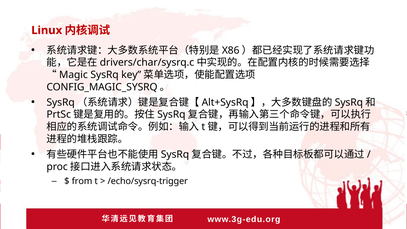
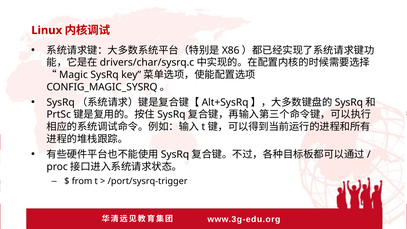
/echo/sysrq-trigger: /echo/sysrq-trigger -> /port/sysrq-trigger
